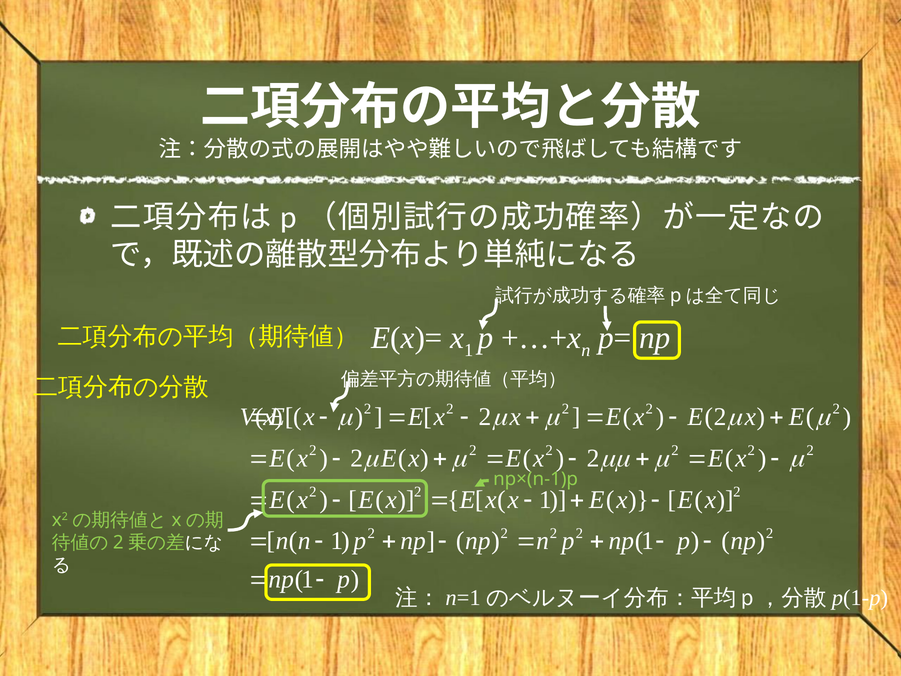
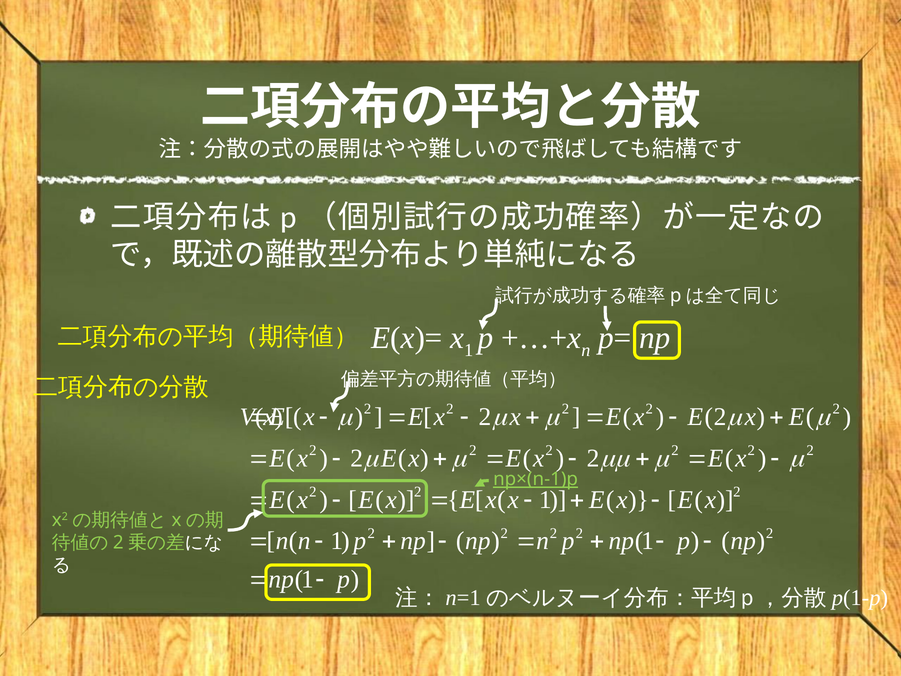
np×(n-1)p underline: none -> present
